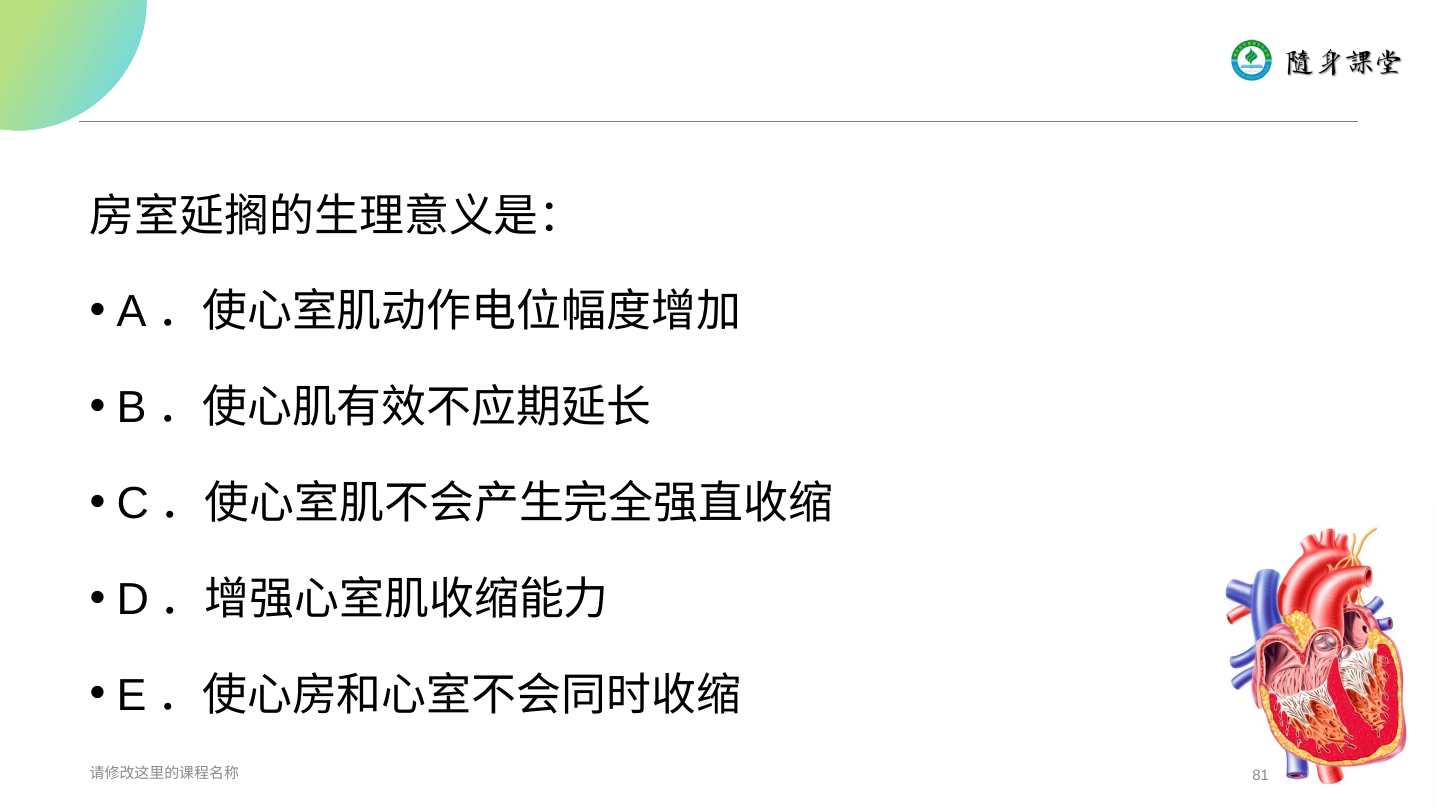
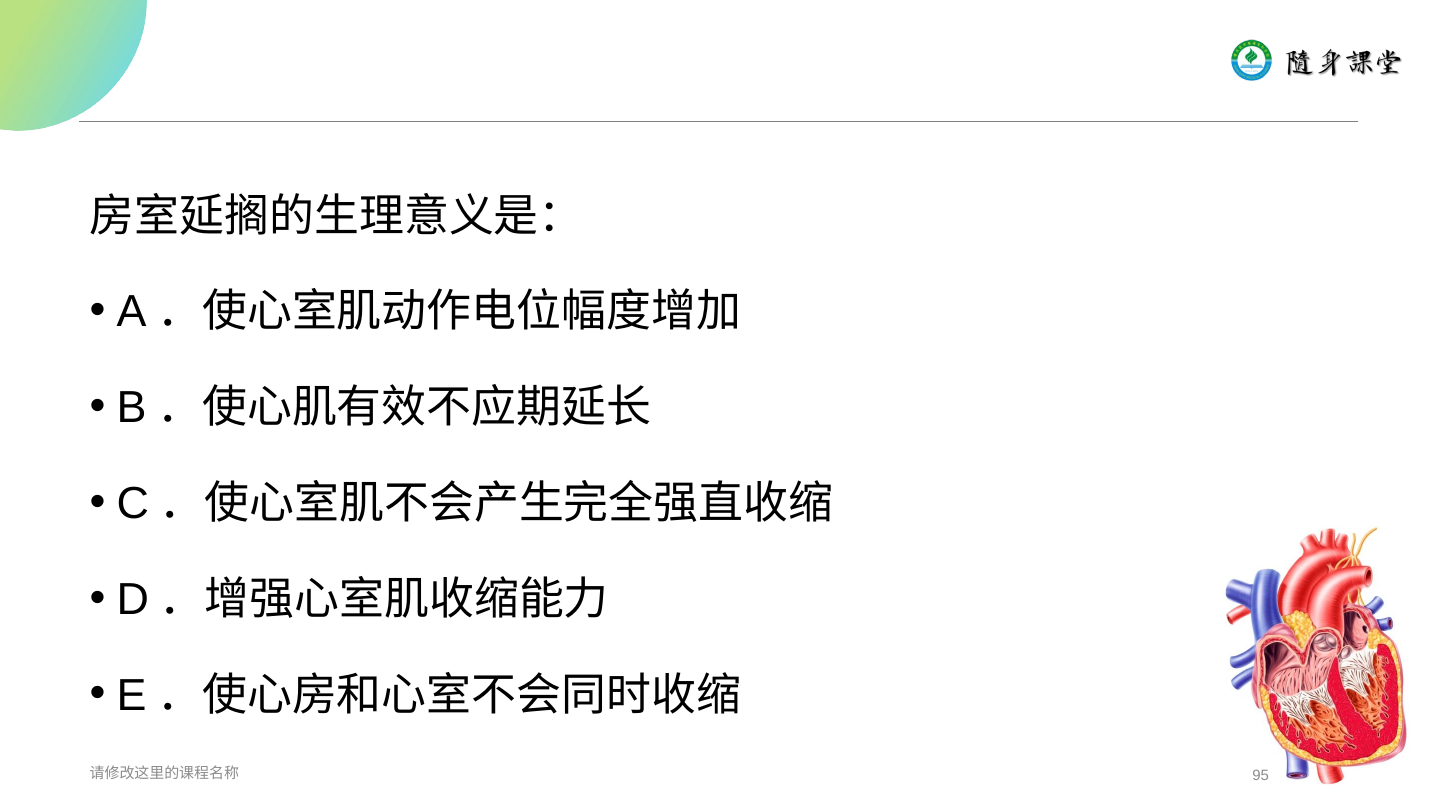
81: 81 -> 95
